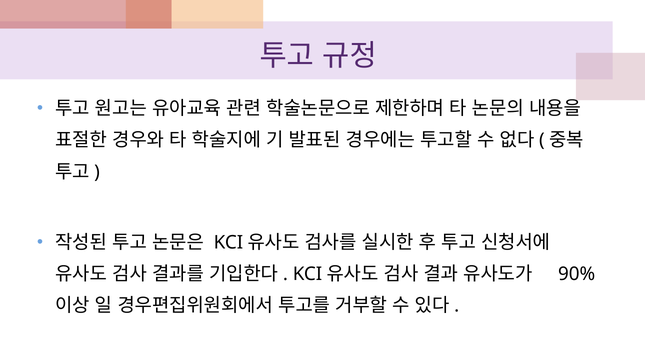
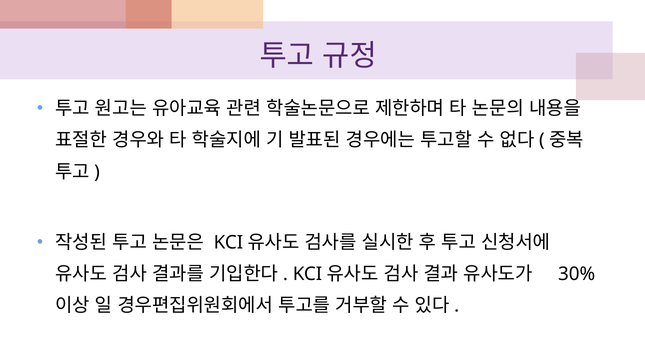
90%: 90% -> 30%
